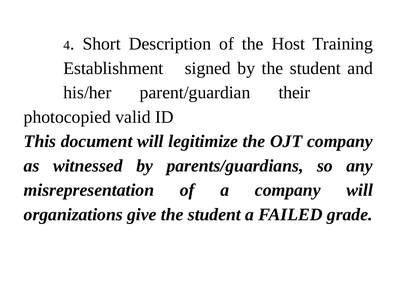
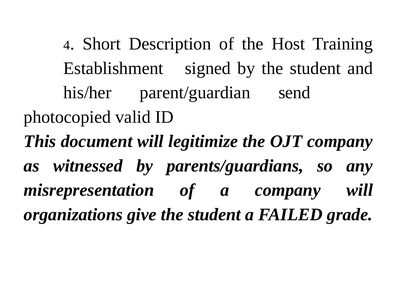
their: their -> send
